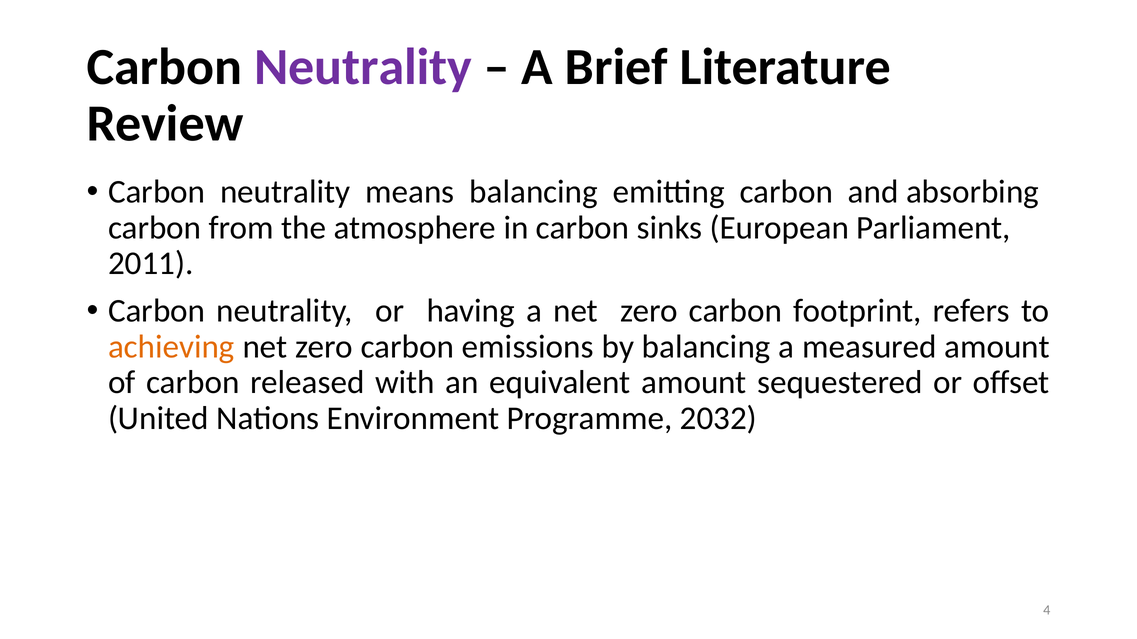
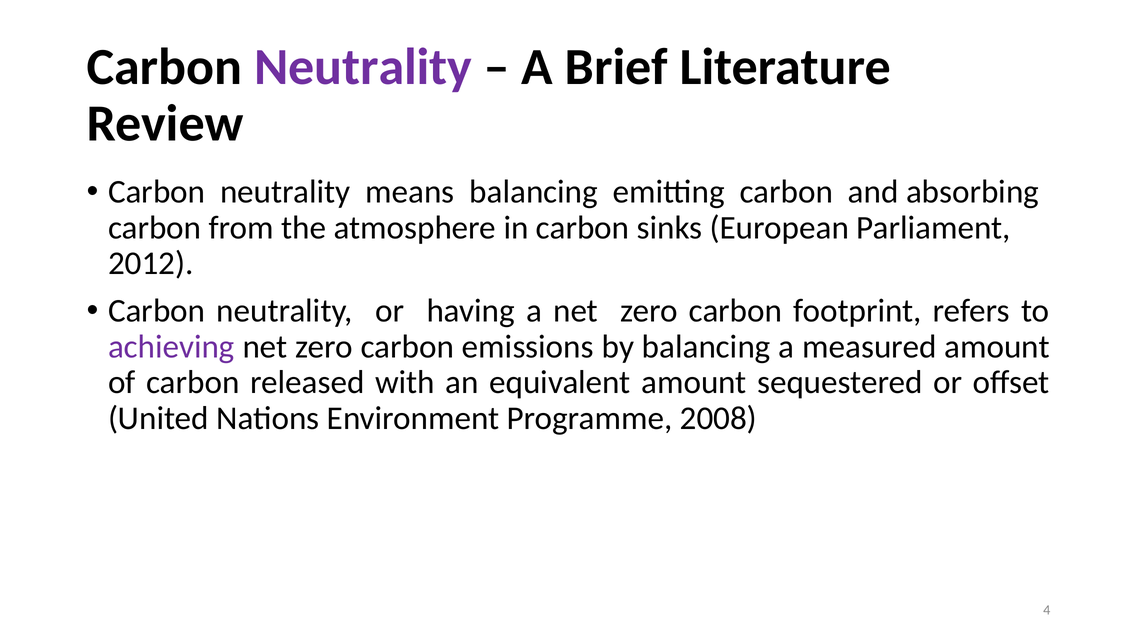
2011: 2011 -> 2012
achieving colour: orange -> purple
2032: 2032 -> 2008
